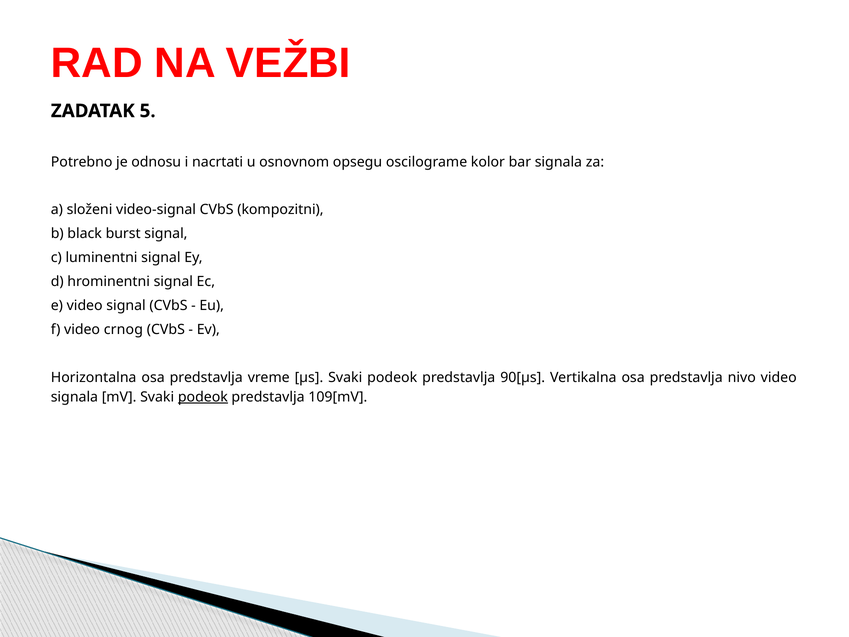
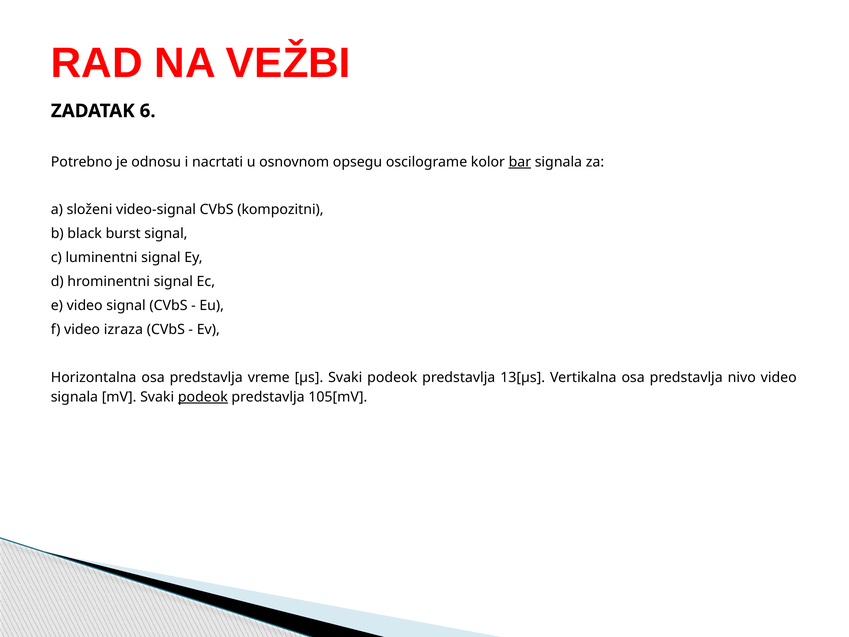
5: 5 -> 6
bar underline: none -> present
crnog: crnog -> izraza
90[µs: 90[µs -> 13[µs
109[mV: 109[mV -> 105[mV
